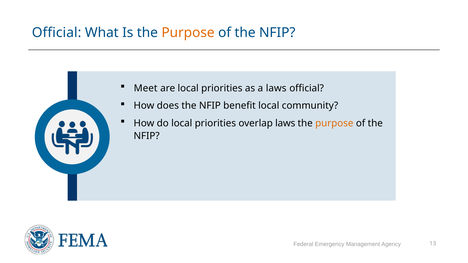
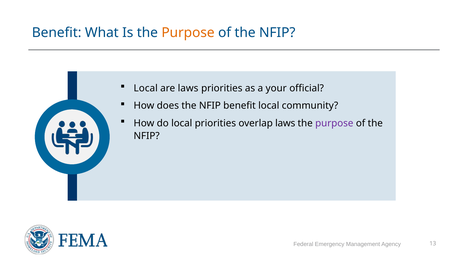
Official at (57, 33): Official -> Benefit
Meet at (146, 88): Meet -> Local
are local: local -> laws
a laws: laws -> your
purpose at (334, 123) colour: orange -> purple
